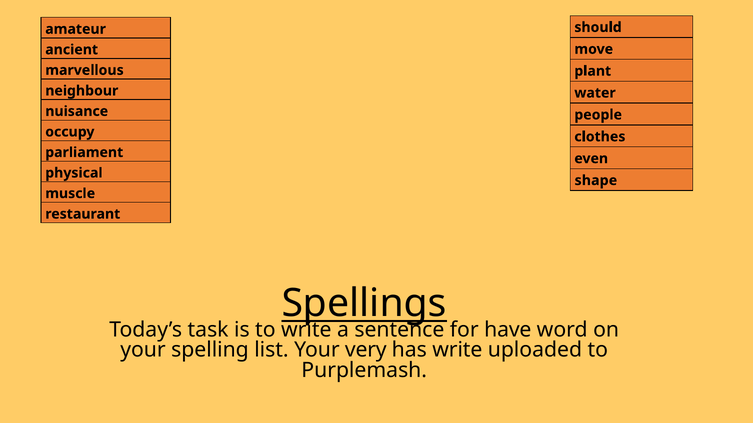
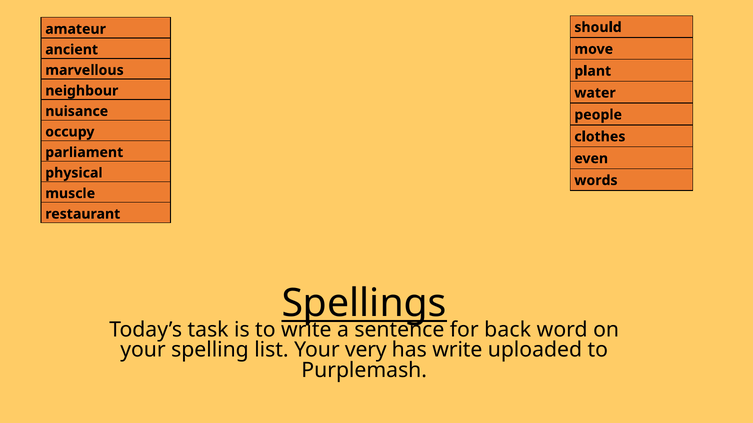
shape: shape -> words
have: have -> back
